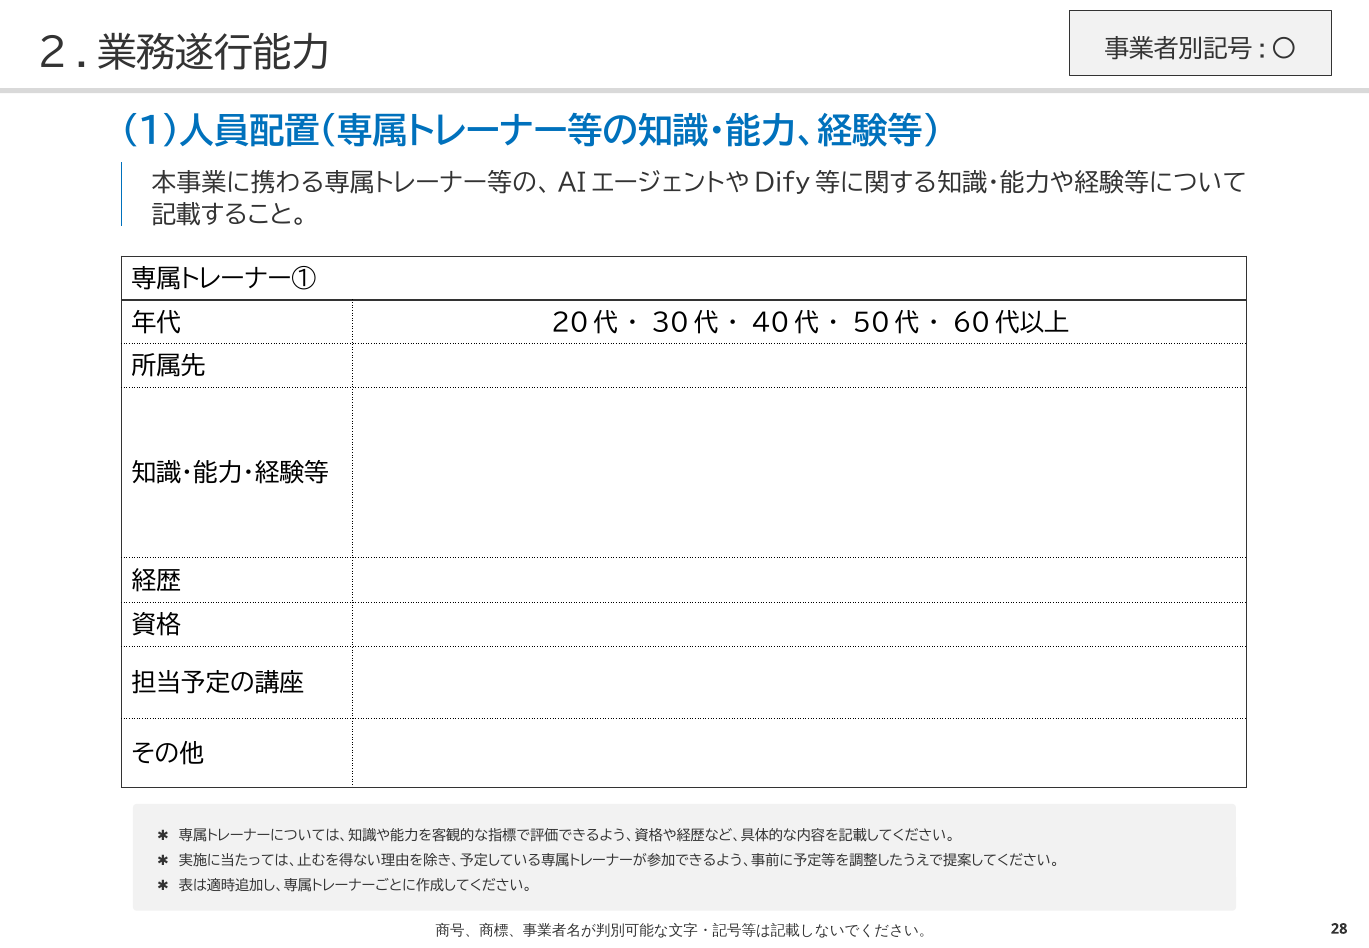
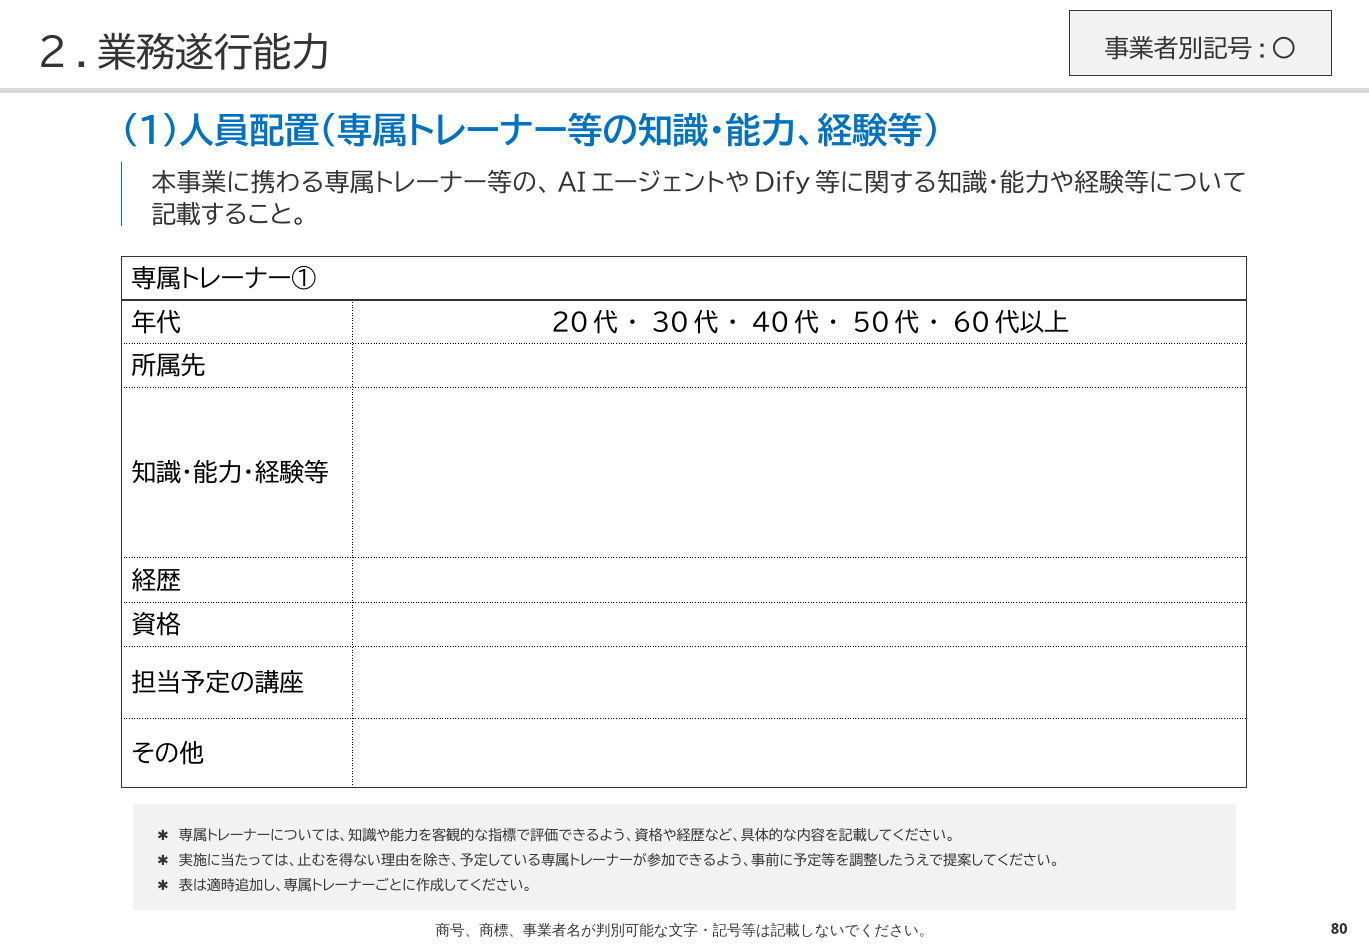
28: 28 -> 80
